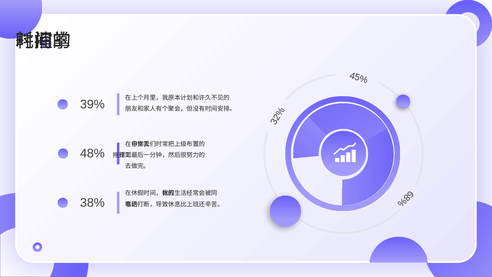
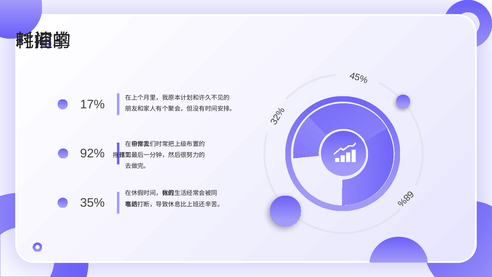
39%: 39% -> 17%
48%: 48% -> 92%
38%: 38% -> 35%
